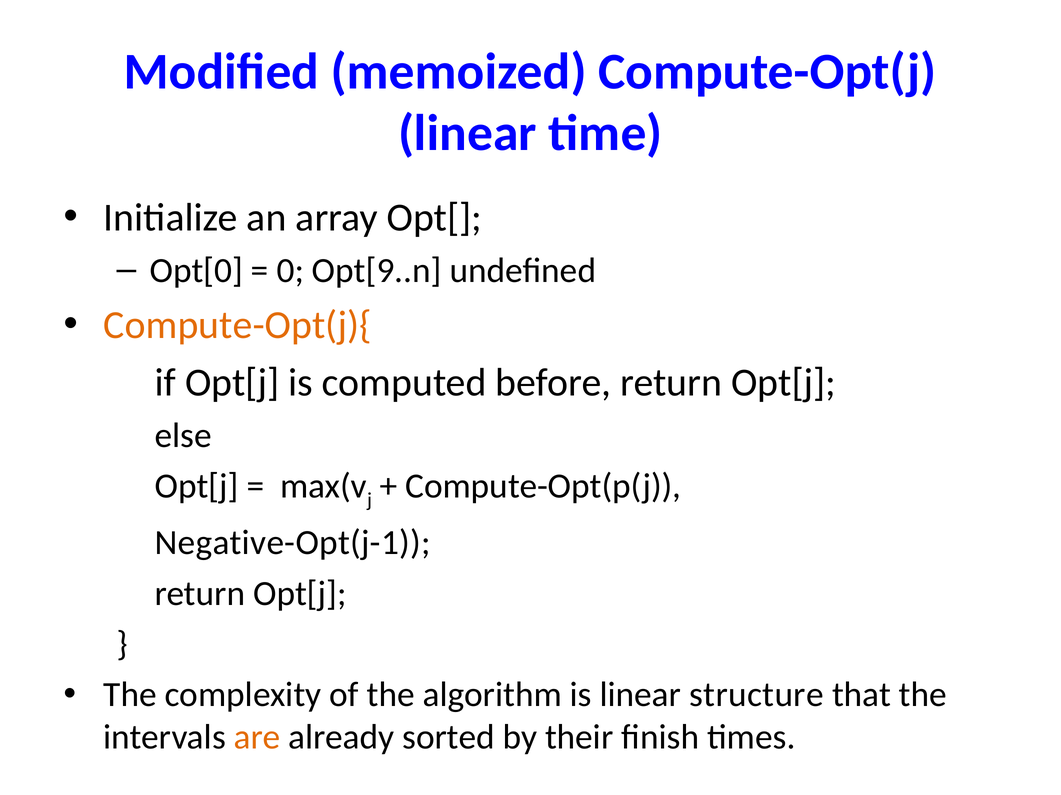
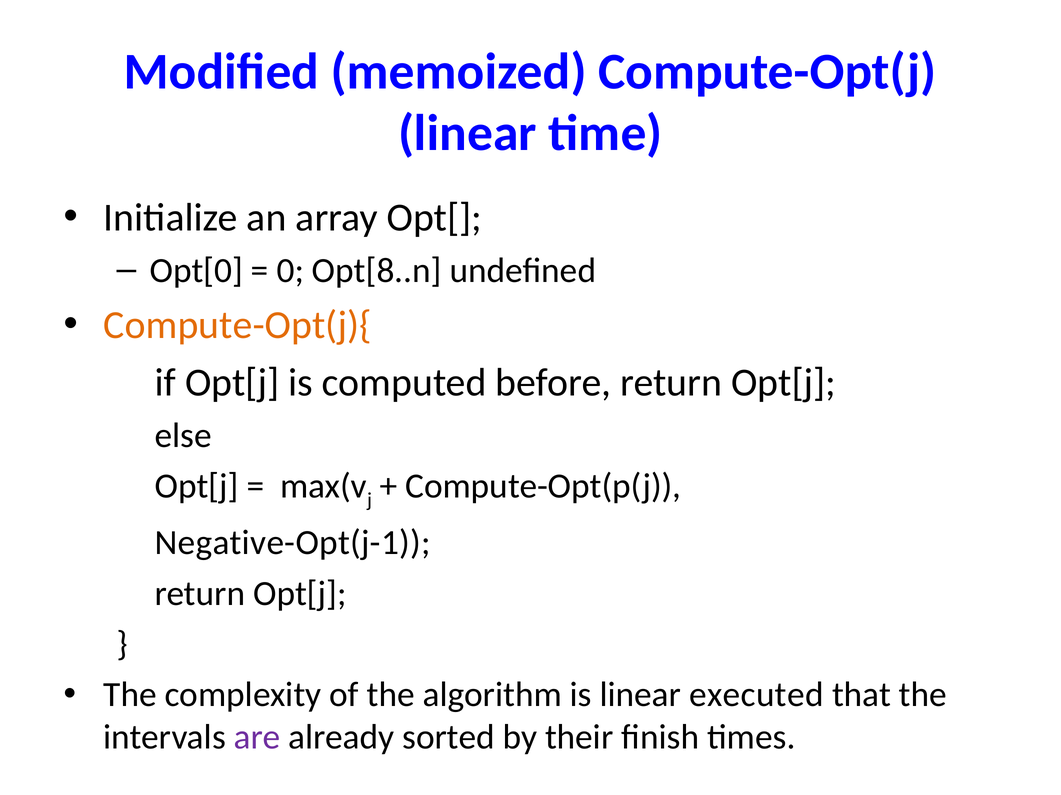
Opt[9..n: Opt[9..n -> Opt[8..n
structure: structure -> executed
are colour: orange -> purple
